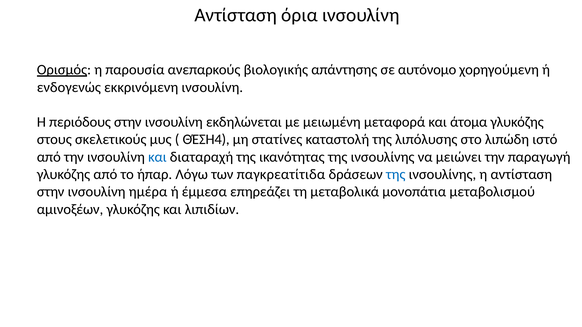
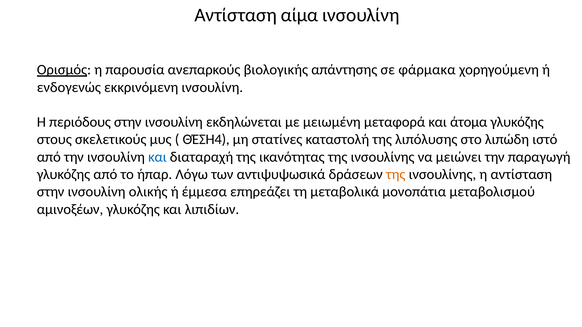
όρια: όρια -> αίμα
αυτόνομο: αυτόνομο -> φάρμακα
παγκρεατίτιδα: παγκρεατίτιδα -> αντιψυψωσικά
της at (396, 175) colour: blue -> orange
ημέρα: ημέρα -> ολικής
